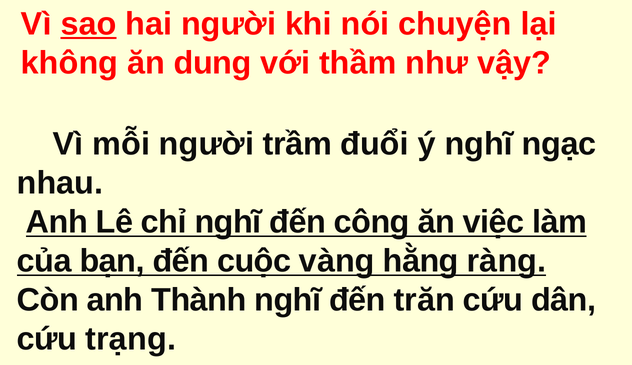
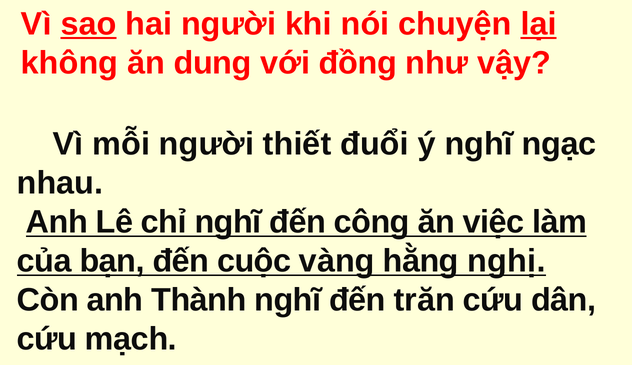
lại underline: none -> present
thầm: thầm -> đồng
trầm: trầm -> thiết
ràng: ràng -> nghị
trạng: trạng -> mạch
